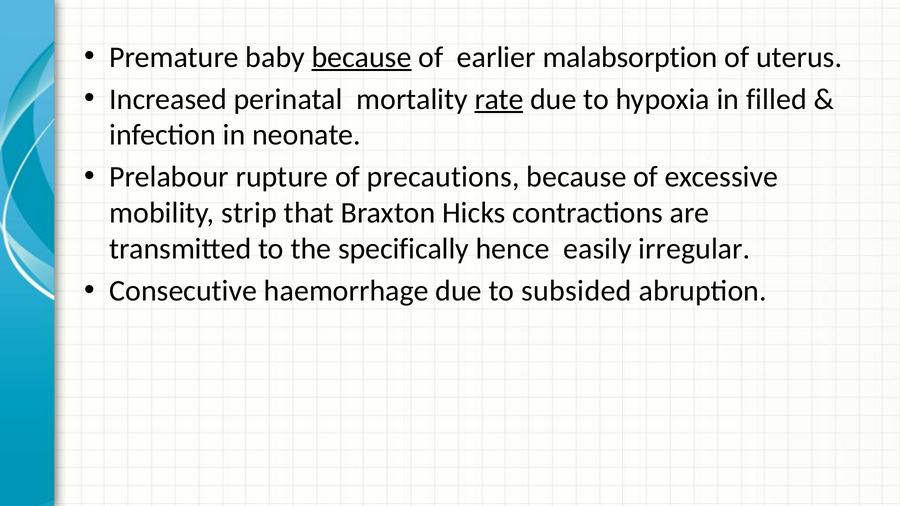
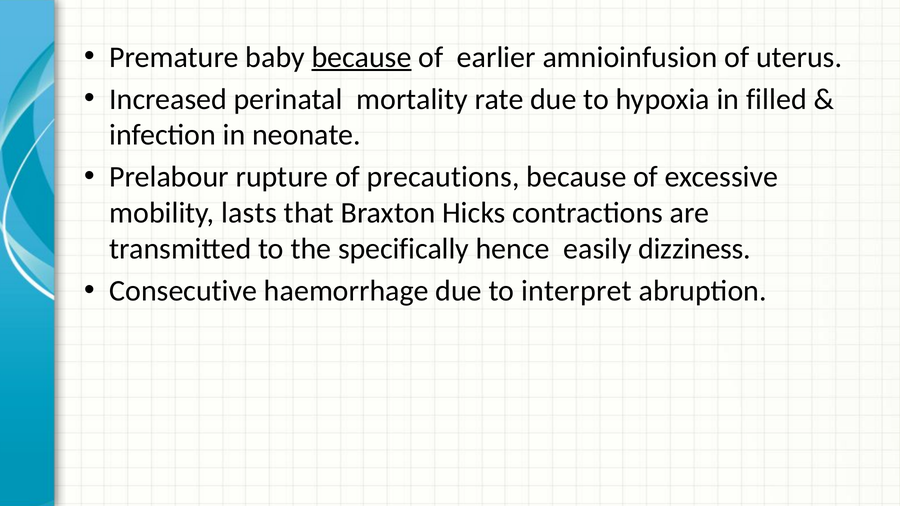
malabsorption: malabsorption -> amnioinfusion
rate underline: present -> none
strip: strip -> lasts
irregular: irregular -> dizziness
subsided: subsided -> interpret
